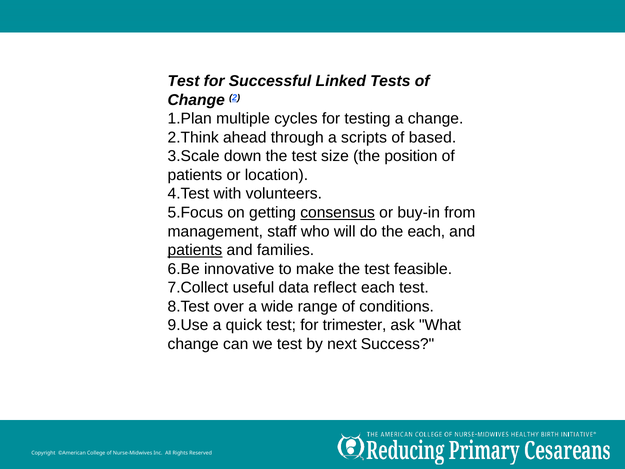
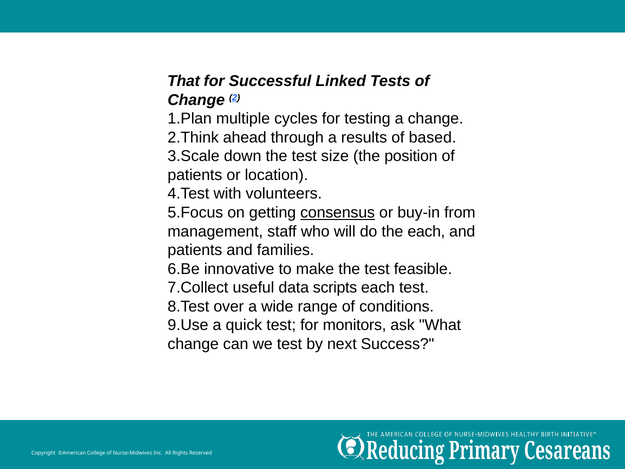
Test at (184, 81): Test -> That
scripts: scripts -> results
patients at (195, 250) underline: present -> none
reflect: reflect -> scripts
trimester: trimester -> monitors
